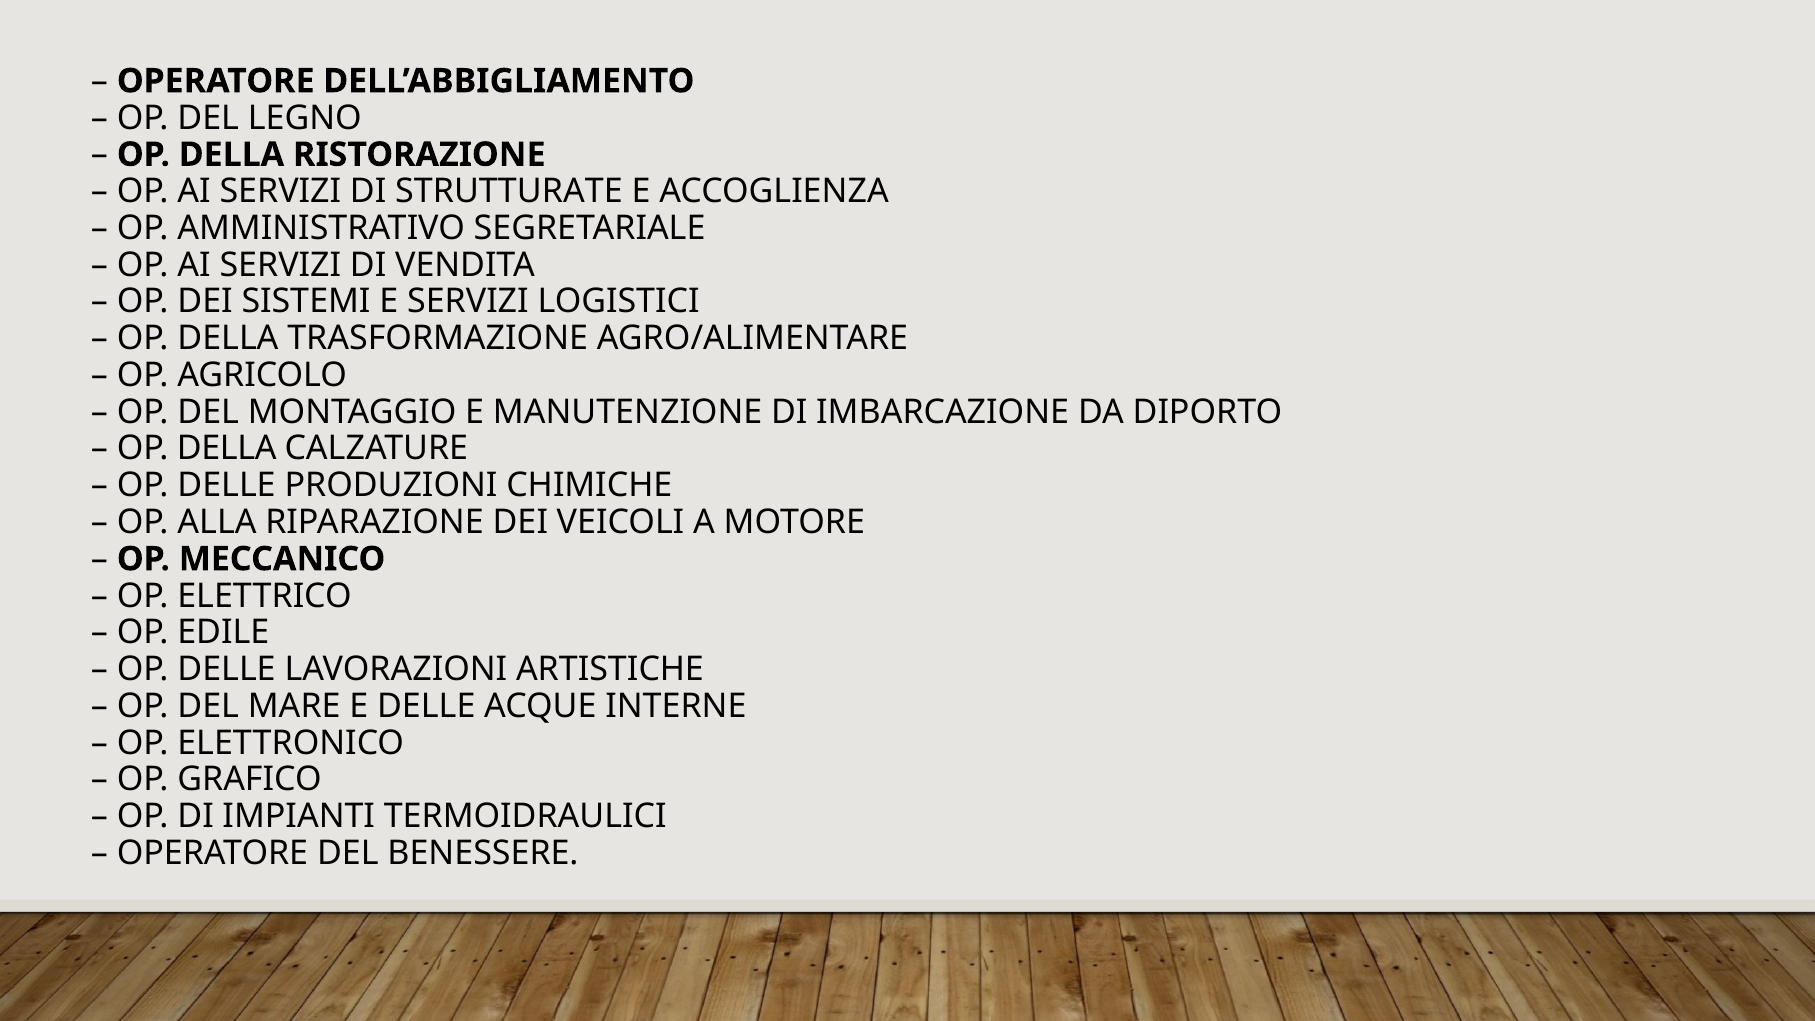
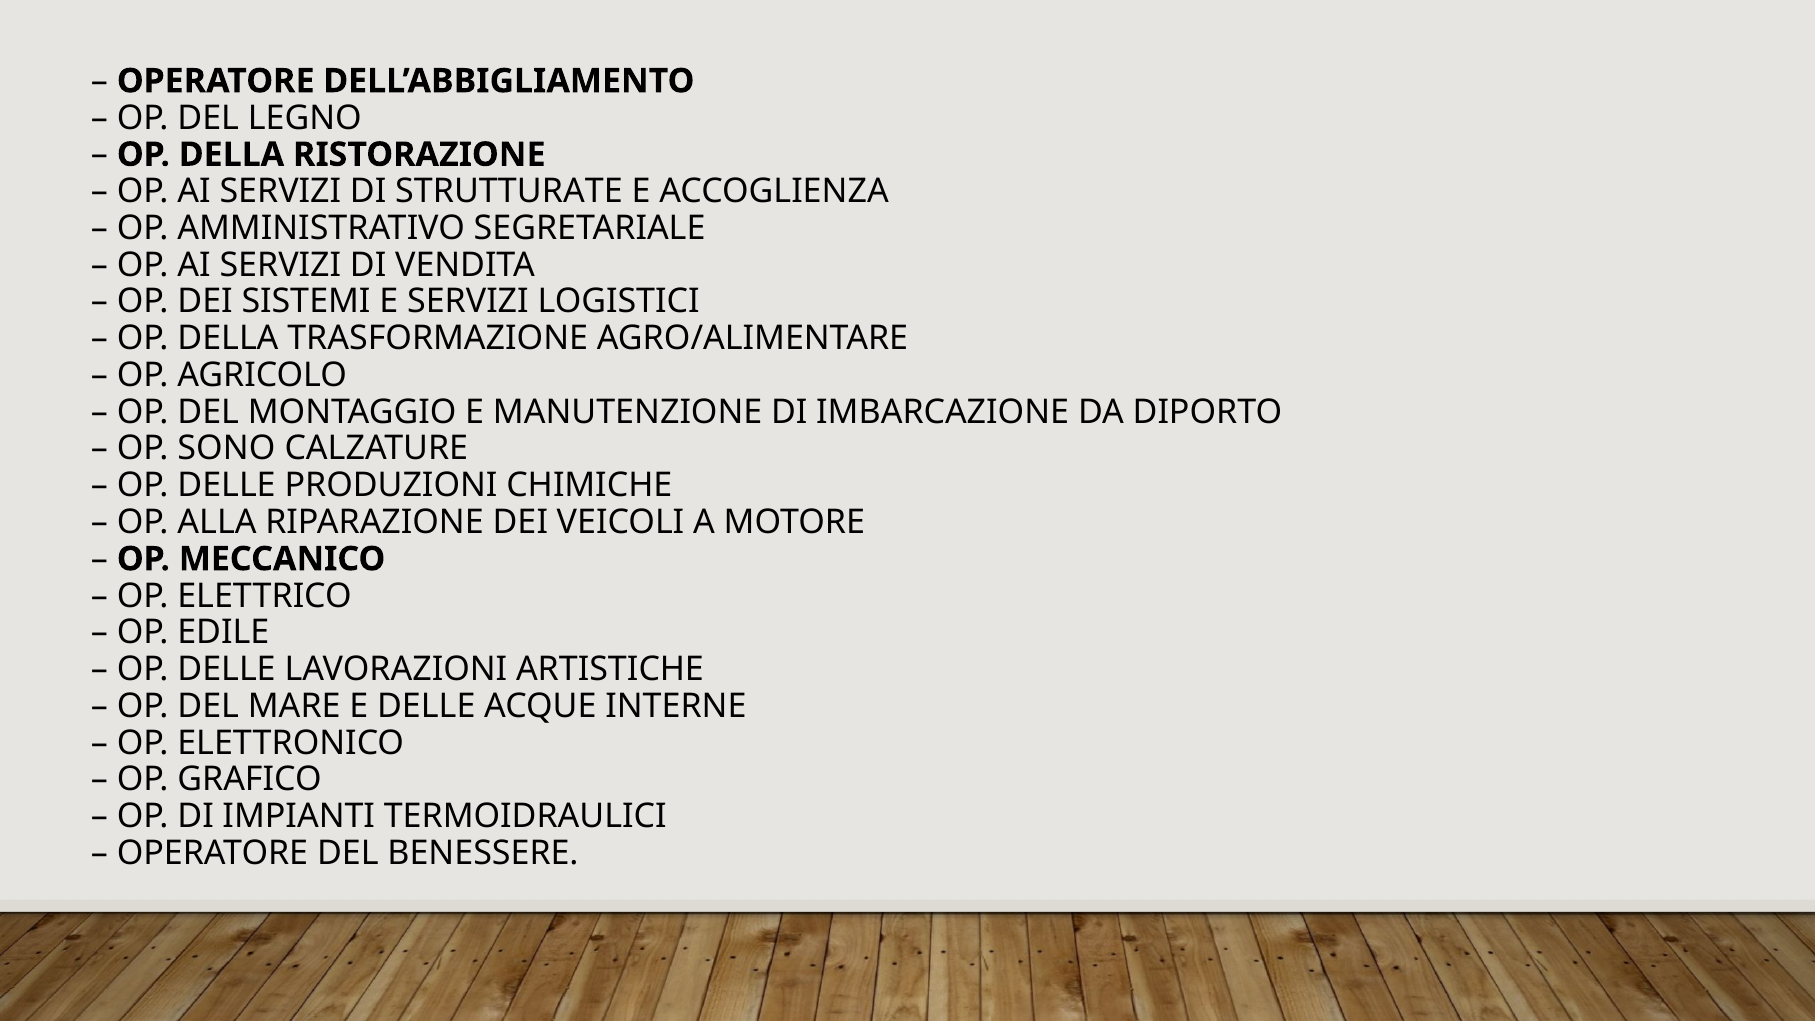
DELLA at (227, 449): DELLA -> SONO
